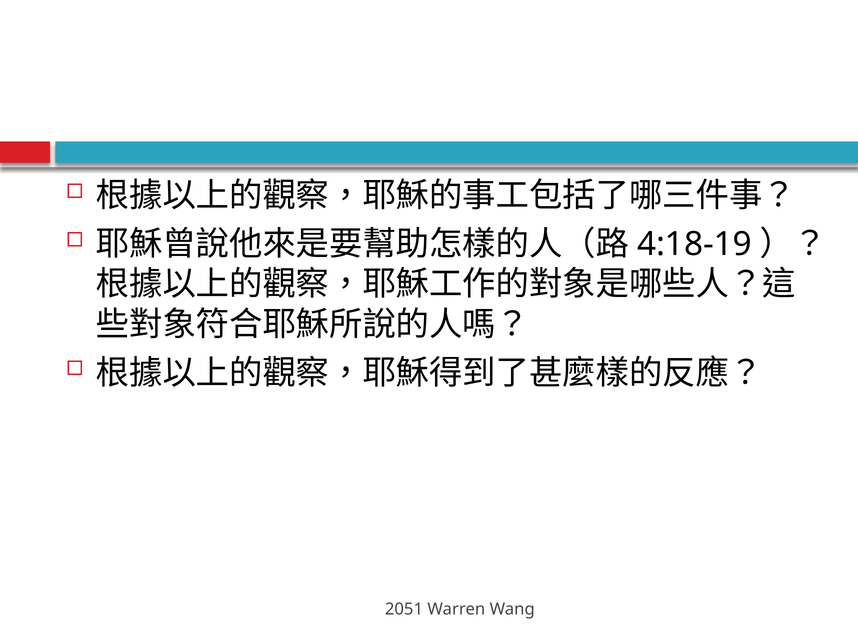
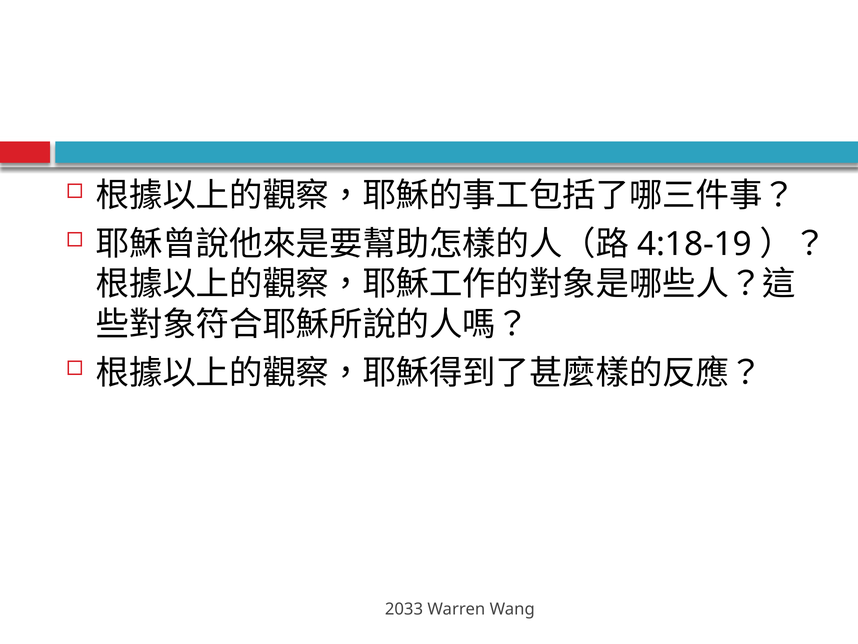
2051: 2051 -> 2033
